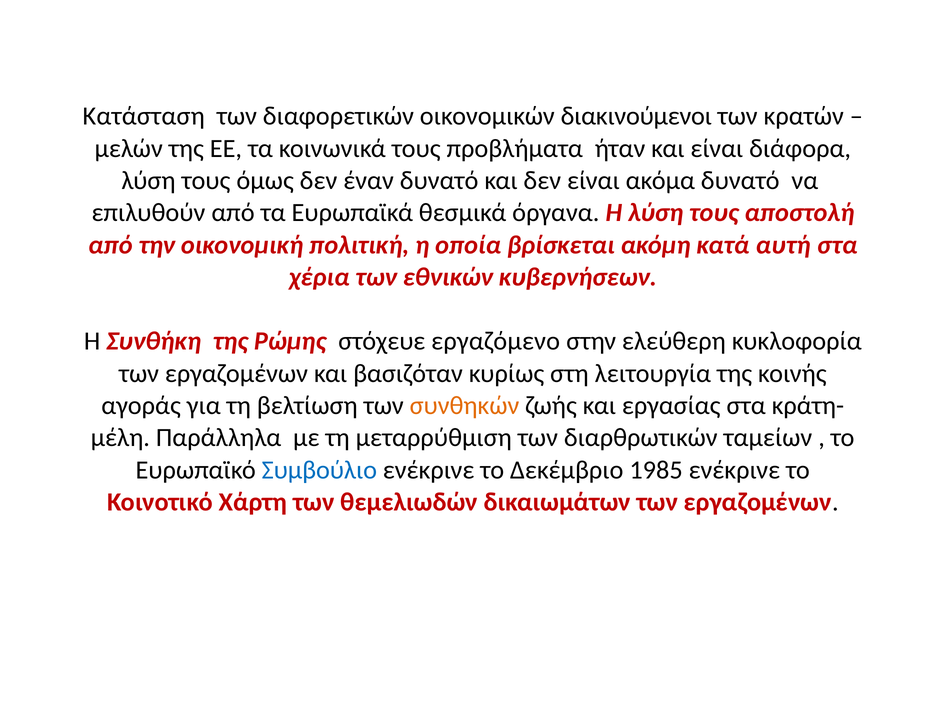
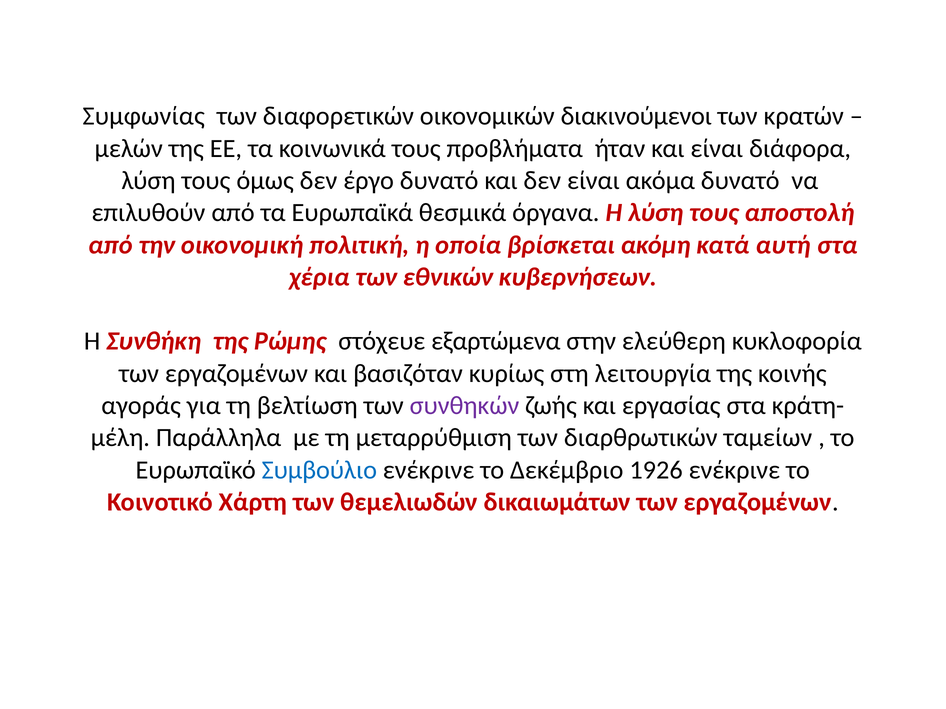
Κατάσταση: Κατάσταση -> Συμφωνίας
έναν: έναν -> έργο
εργαζόμενο: εργαζόμενο -> εξαρτώμενα
συνθηκών colour: orange -> purple
1985: 1985 -> 1926
